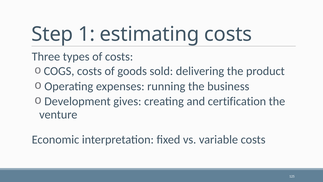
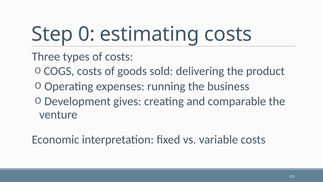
1: 1 -> 0
certification: certification -> comparable
